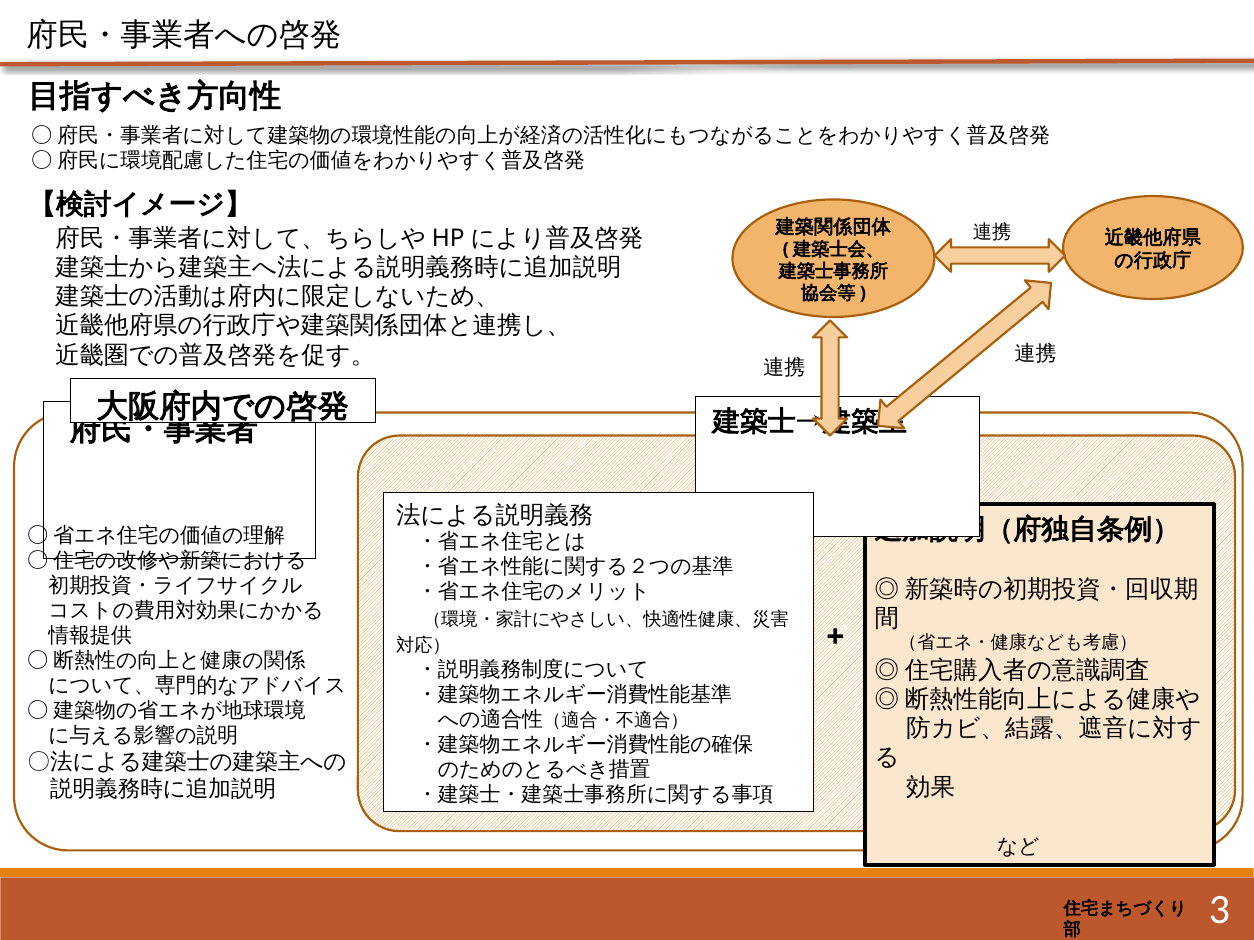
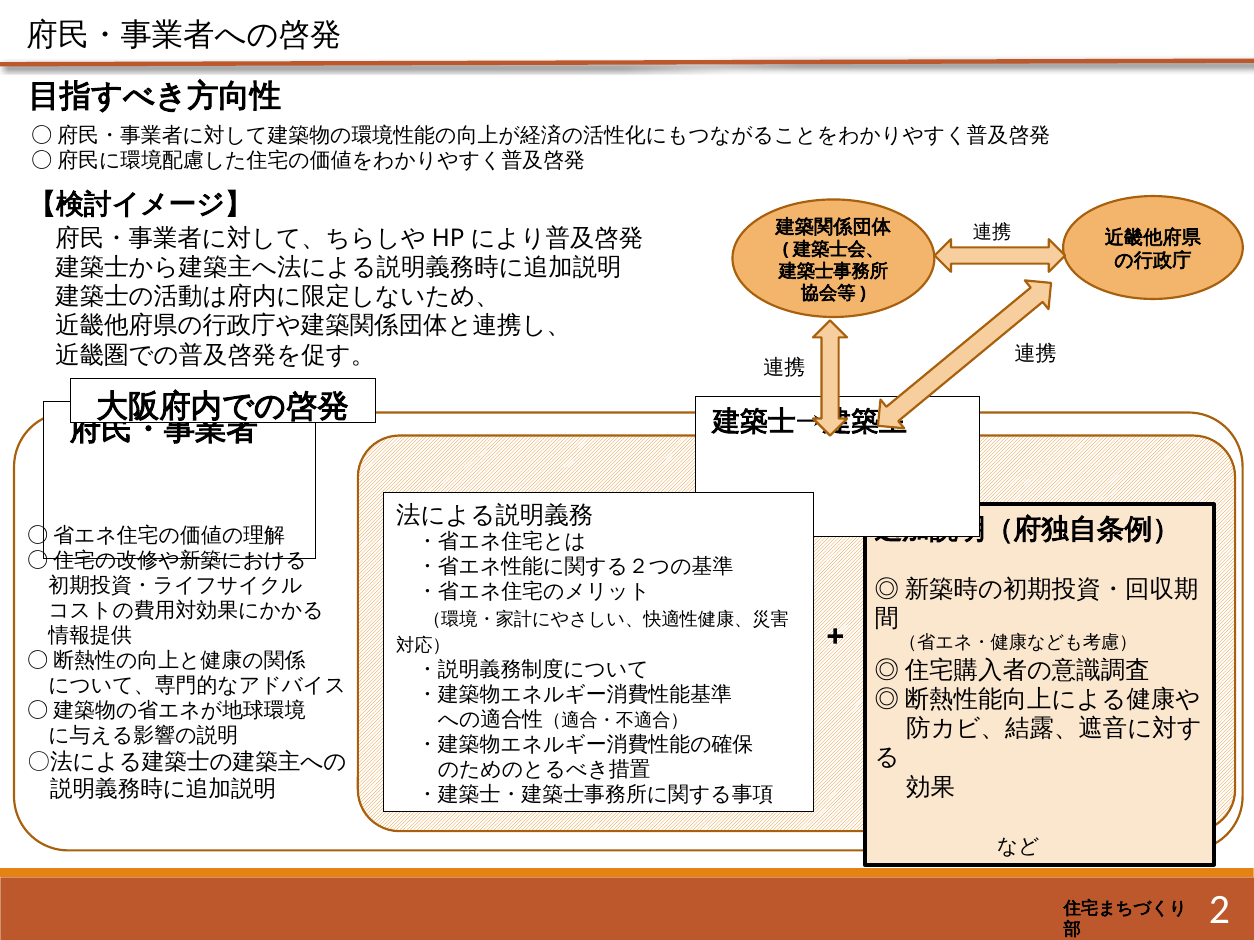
3: 3 -> 2
